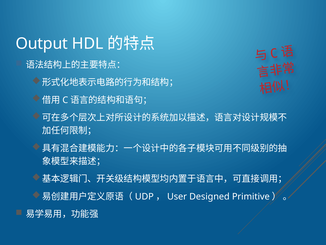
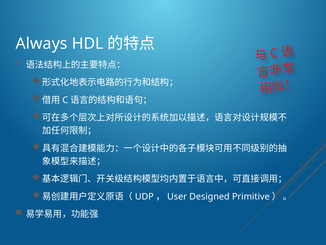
Output: Output -> Always
